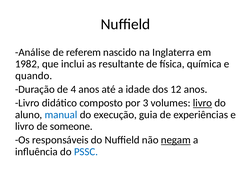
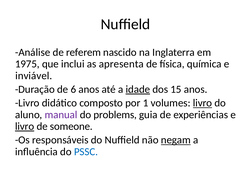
1982: 1982 -> 1975
resultante: resultante -> apresenta
quando: quando -> inviável
4: 4 -> 6
idade underline: none -> present
12: 12 -> 15
3: 3 -> 1
manual colour: blue -> purple
execução: execução -> problems
livro at (25, 127) underline: none -> present
